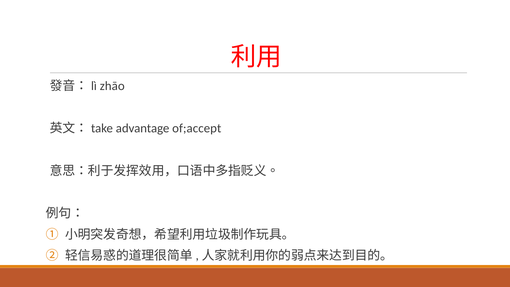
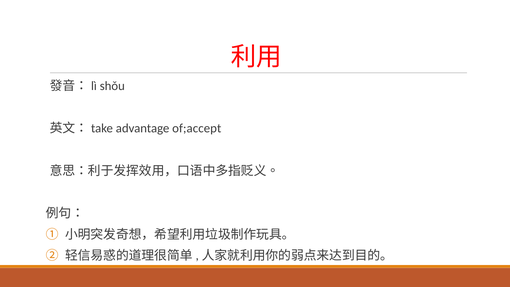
zhāo: zhāo -> shǒu
